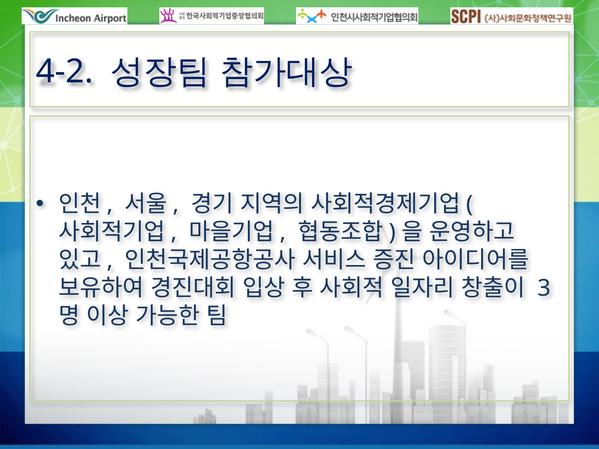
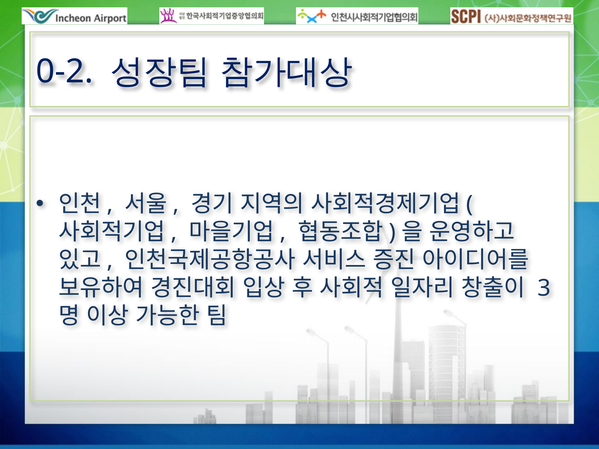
4-2: 4-2 -> 0-2
